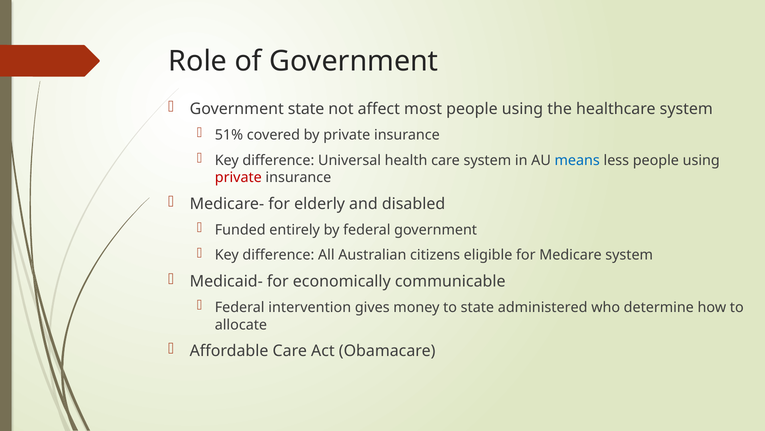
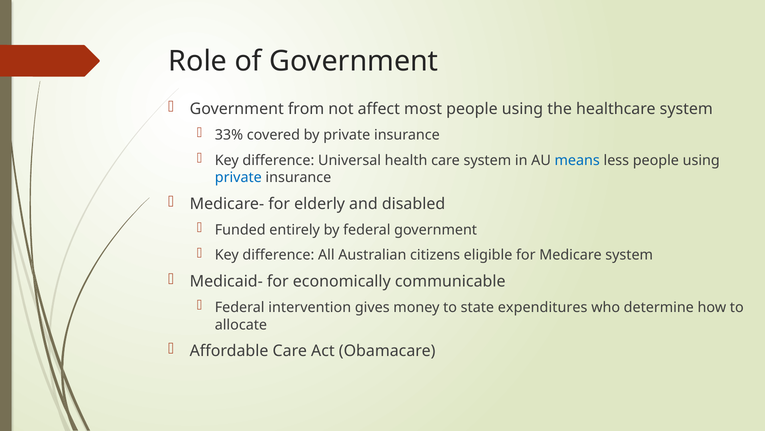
Government state: state -> from
51%: 51% -> 33%
private at (238, 177) colour: red -> blue
administered: administered -> expenditures
